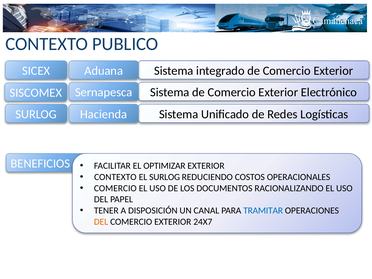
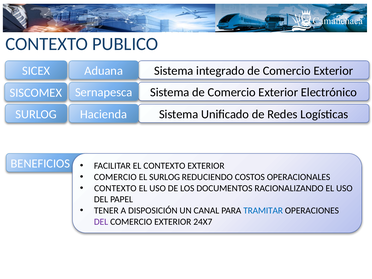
EL OPTIMIZAR: OPTIMIZAR -> CONTEXTO
CONTEXTO at (115, 177): CONTEXTO -> COMERCIO
COMERCIO at (115, 188): COMERCIO -> CONTEXTO
DEL at (101, 222) colour: orange -> purple
